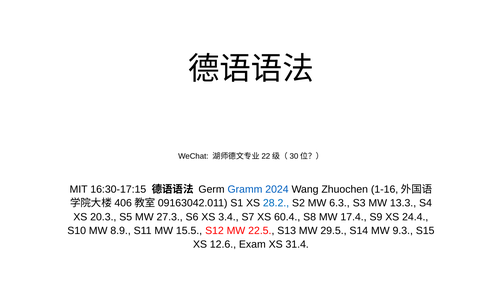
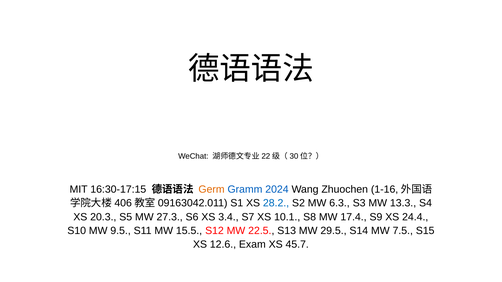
Germ colour: black -> orange
60.4: 60.4 -> 10.1
8.9: 8.9 -> 9.5
9.3: 9.3 -> 7.5
31.4: 31.4 -> 45.7
